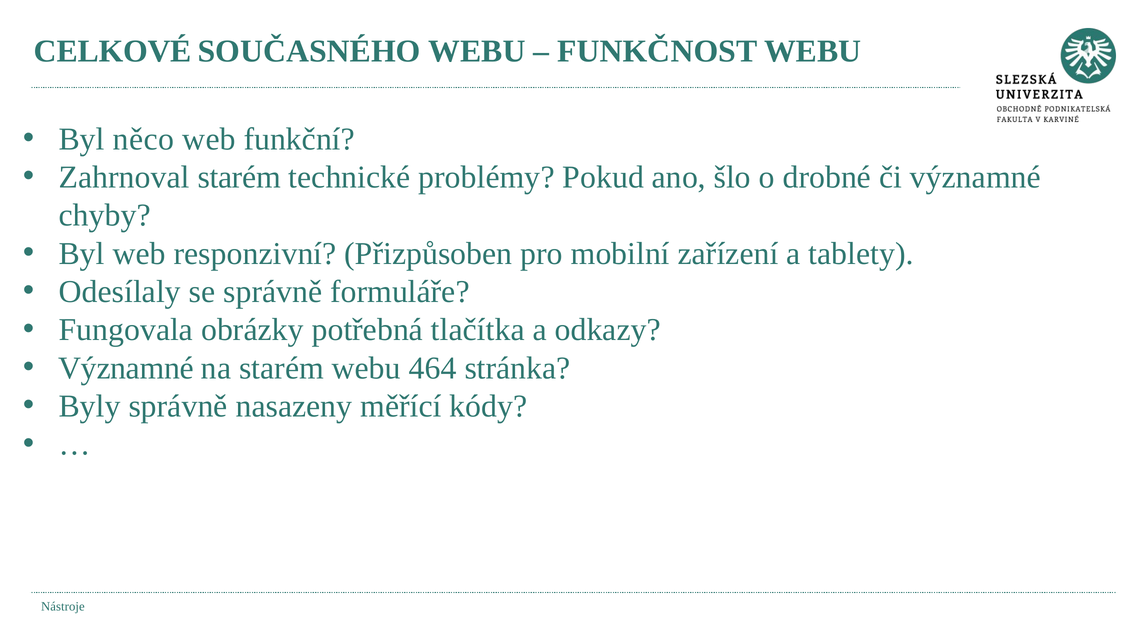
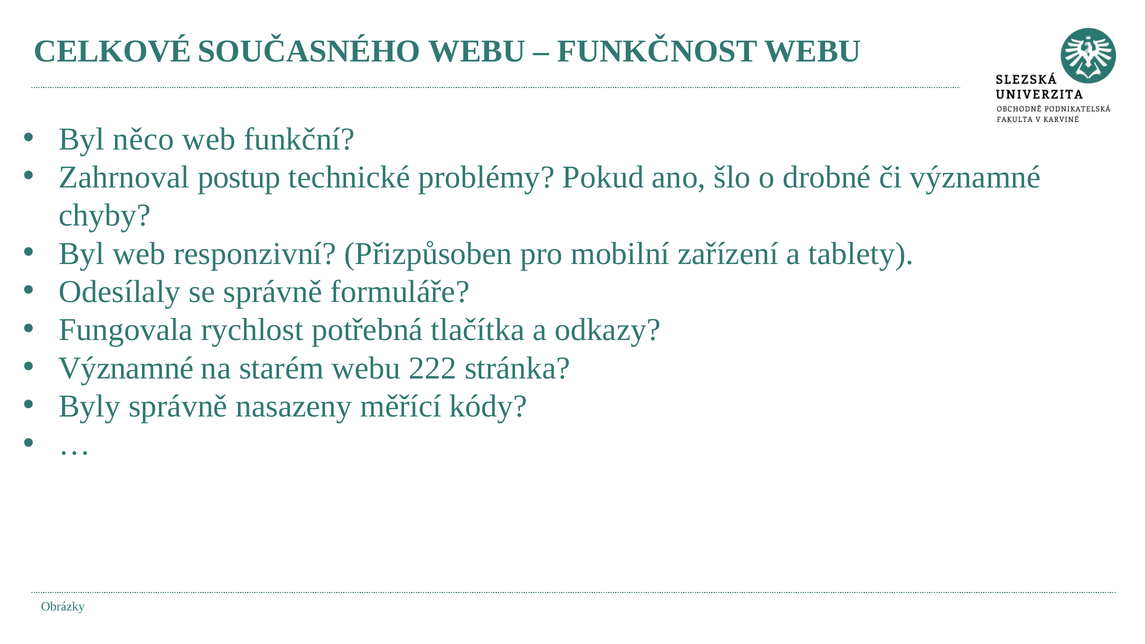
Zahrnoval starém: starém -> postup
obrázky: obrázky -> rychlost
464: 464 -> 222
Nástroje: Nástroje -> Obrázky
